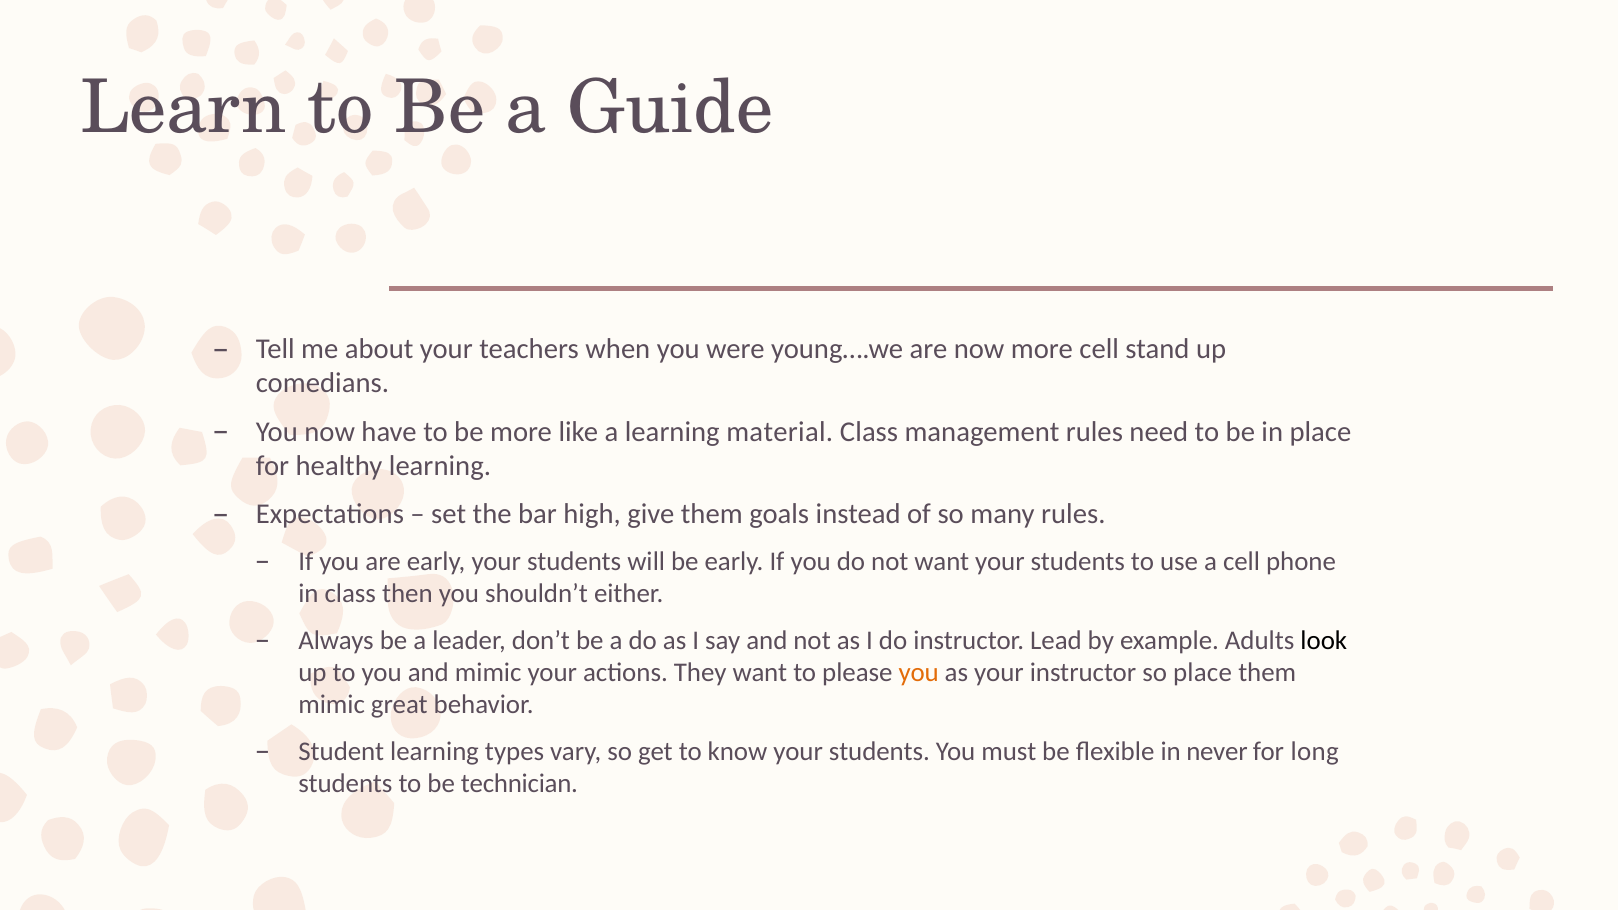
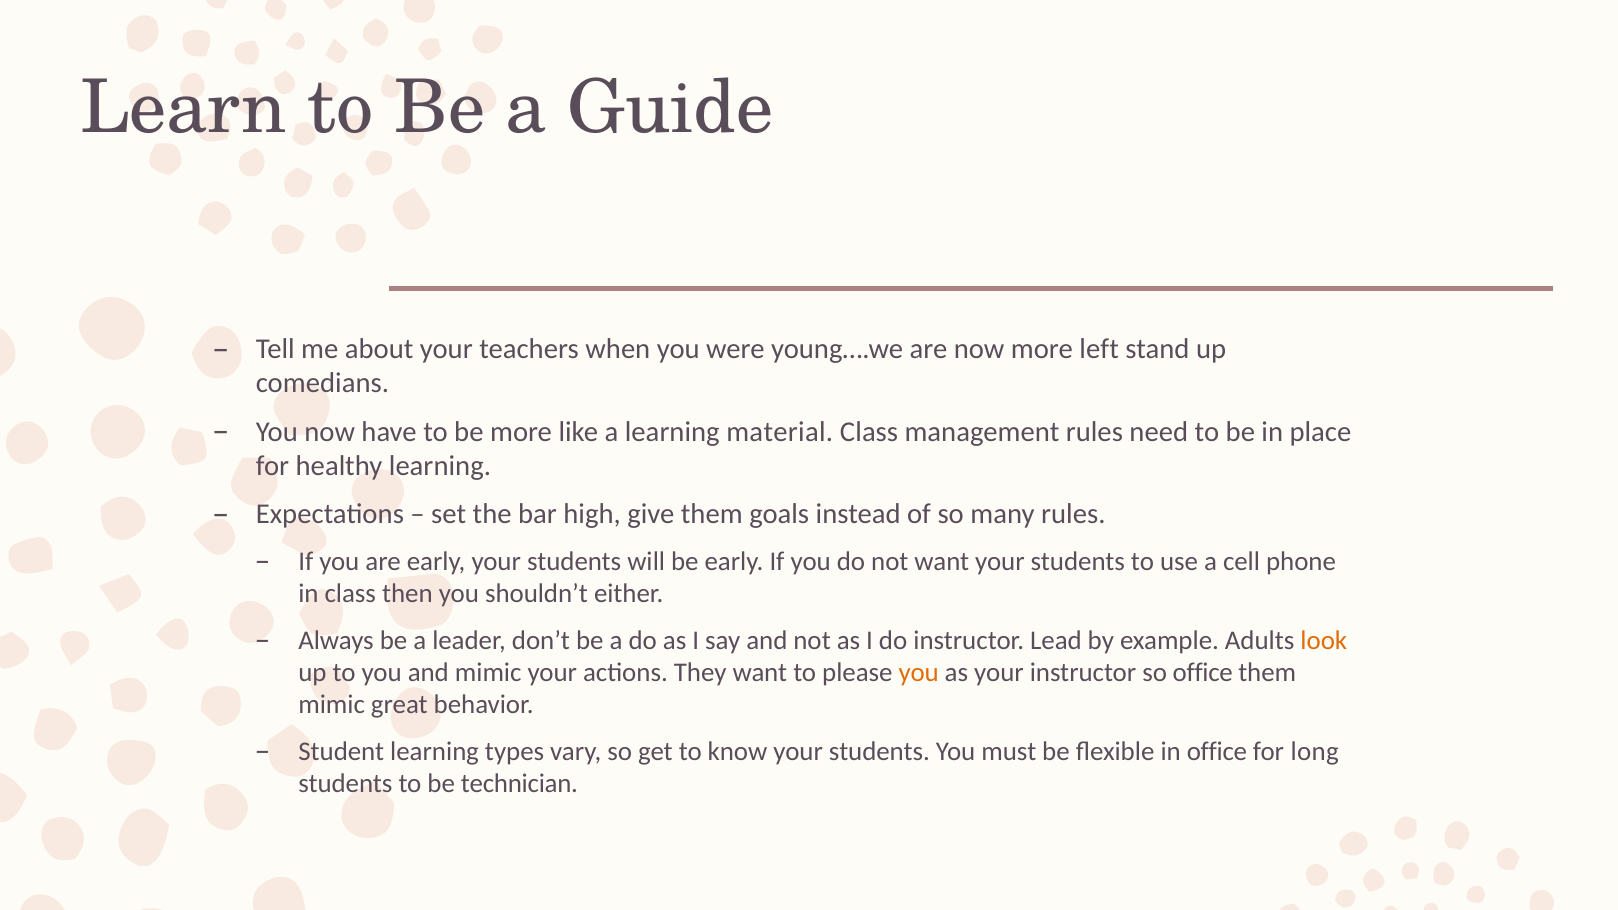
more cell: cell -> left
look colour: black -> orange
so place: place -> office
in never: never -> office
